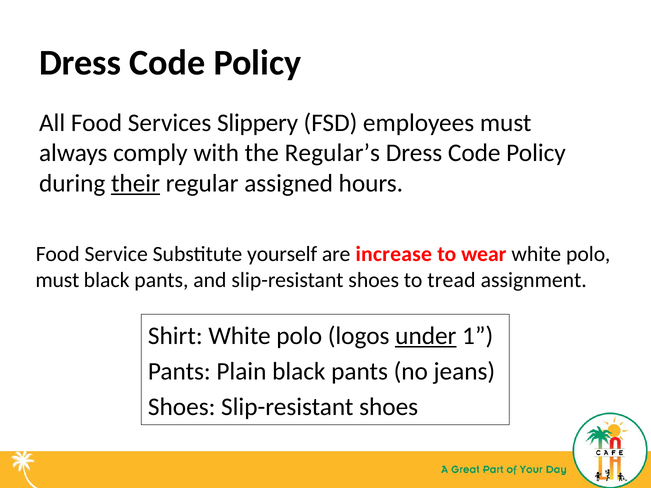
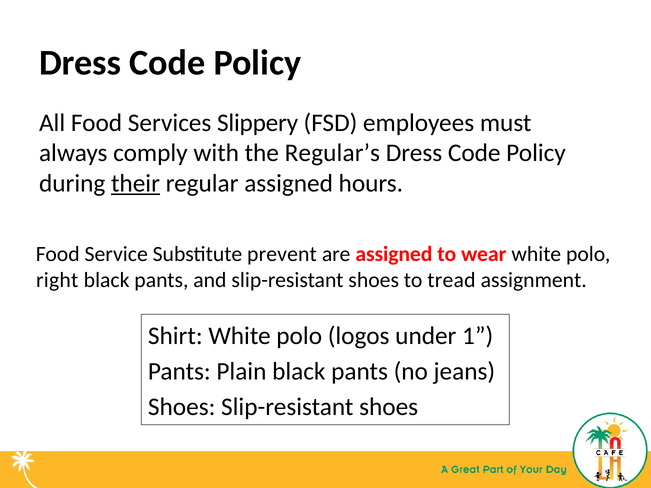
yourself: yourself -> prevent
are increase: increase -> assigned
must at (57, 280): must -> right
under underline: present -> none
